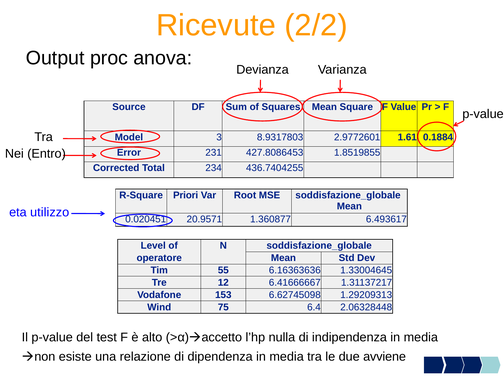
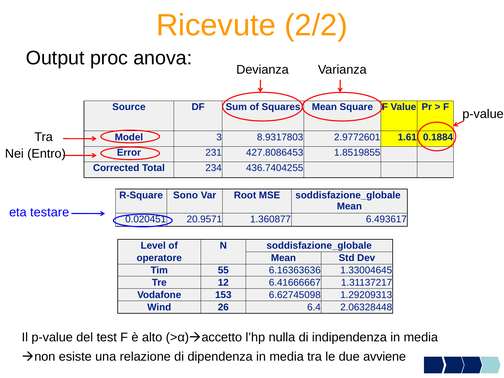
Priori: Priori -> Sono
utilizzo: utilizzo -> testare
75: 75 -> 26
